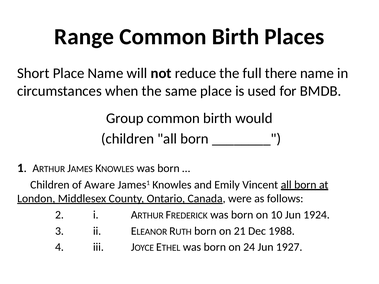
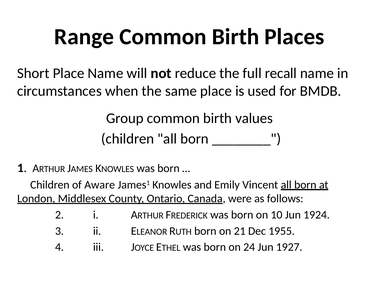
there: there -> recall
would: would -> values
1988: 1988 -> 1955
